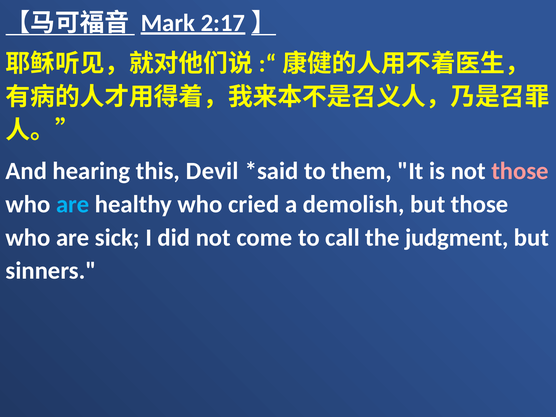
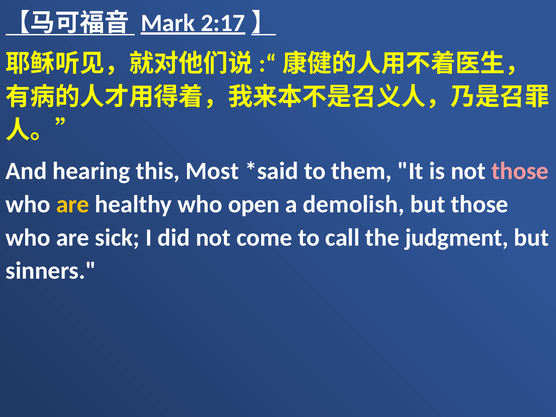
Devil: Devil -> Most
are at (73, 204) colour: light blue -> yellow
cried: cried -> open
